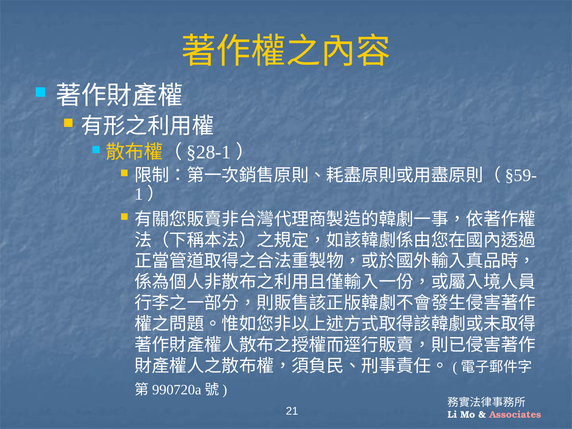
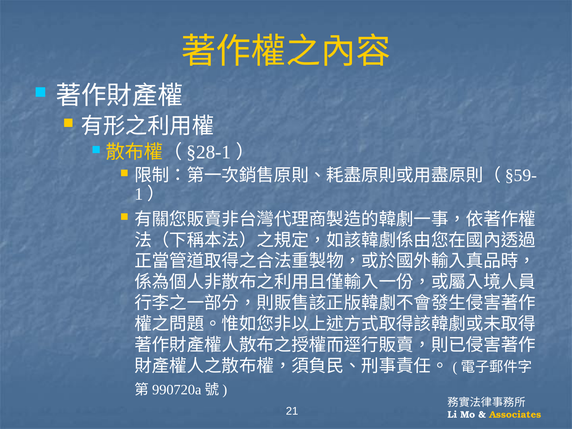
Associates colour: pink -> yellow
